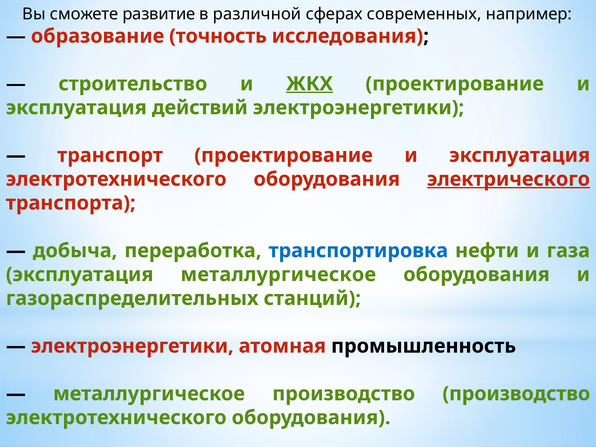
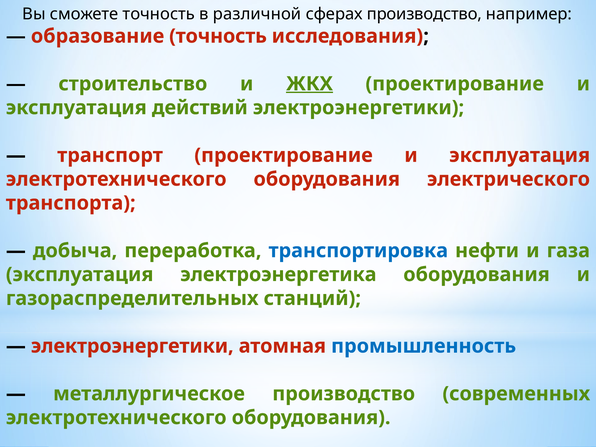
сможете развитие: развитие -> точность
сферах современных: современных -> производство
электрического underline: present -> none
эксплуатация металлургическое: металлургическое -> электроэнергетика
промышленность colour: black -> blue
производство производство: производство -> современных
